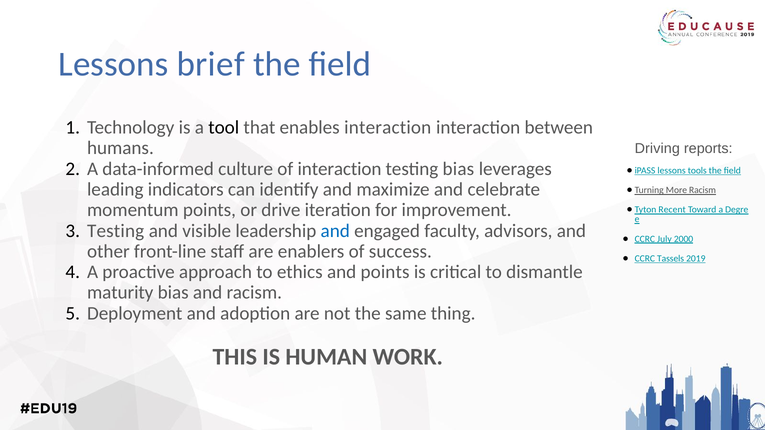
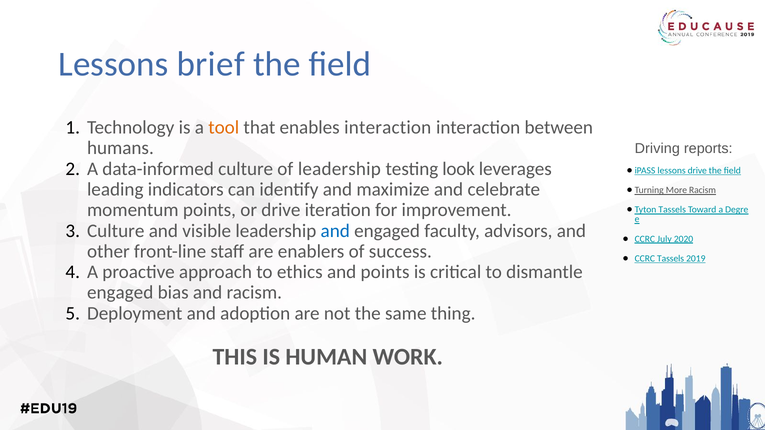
tool colour: black -> orange
of interaction: interaction -> leadership
testing bias: bias -> look
lessons tools: tools -> drive
Recent at (672, 210): Recent -> Tassels
Testing at (116, 231): Testing -> Culture
2000: 2000 -> 2020
maturity at (120, 293): maturity -> engaged
